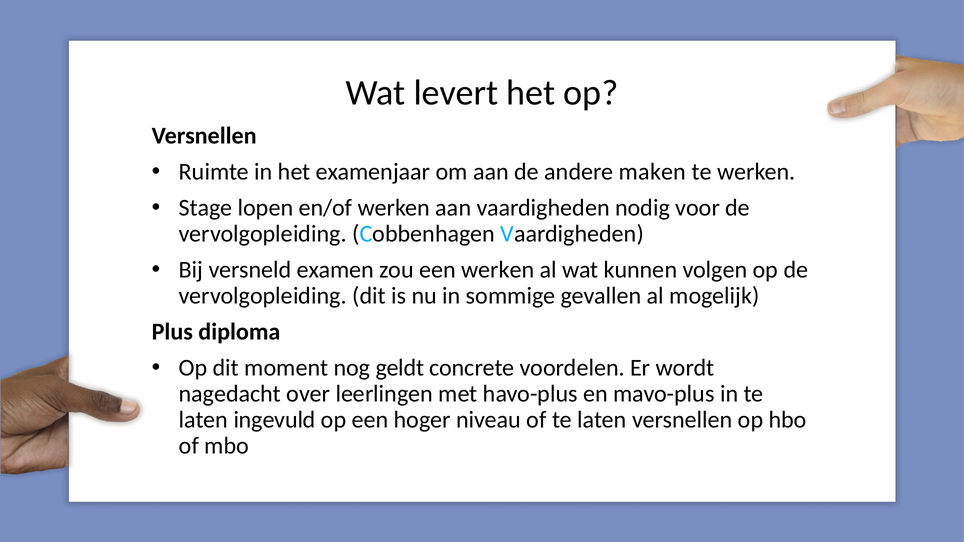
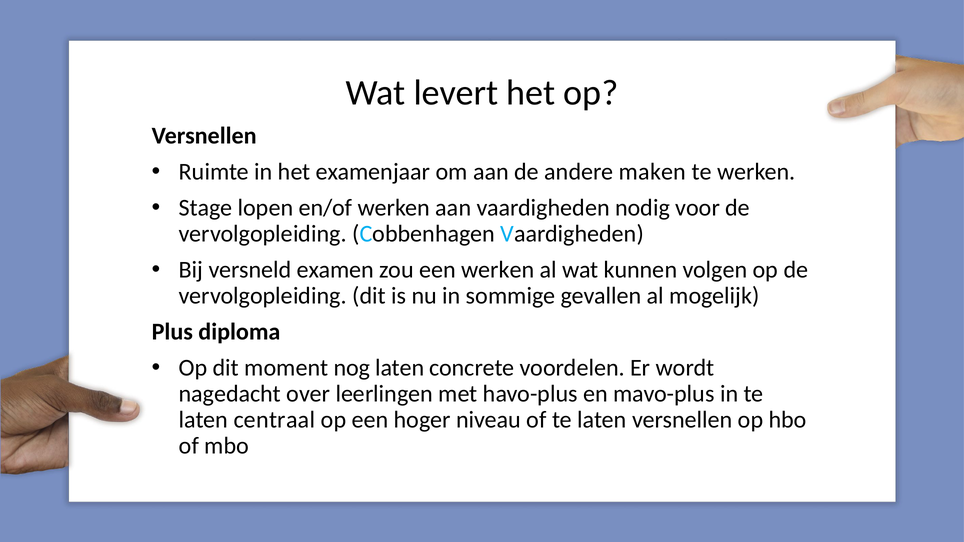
nog geldt: geldt -> laten
ingevuld: ingevuld -> centraal
